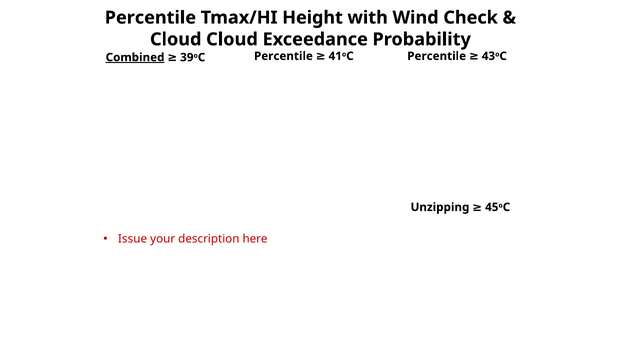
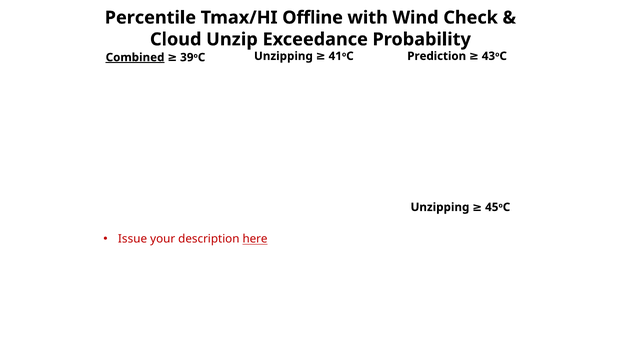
Height: Height -> Offline
Cloud Cloud: Cloud -> Unzip
Percentile at (437, 56): Percentile -> Prediction
Percentile at (283, 56): Percentile -> Unzipping
here underline: none -> present
